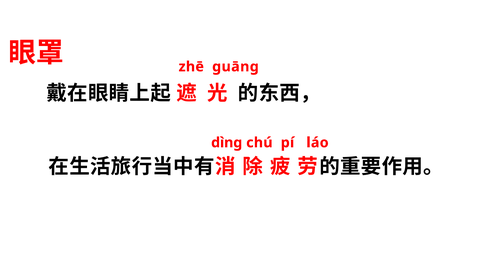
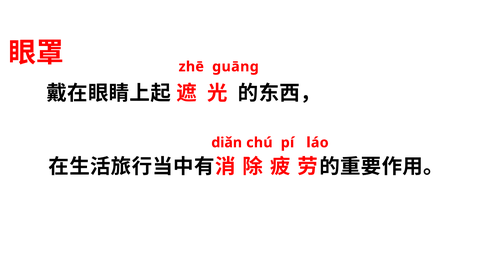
dìnɡ: dìnɡ -> diǎn
